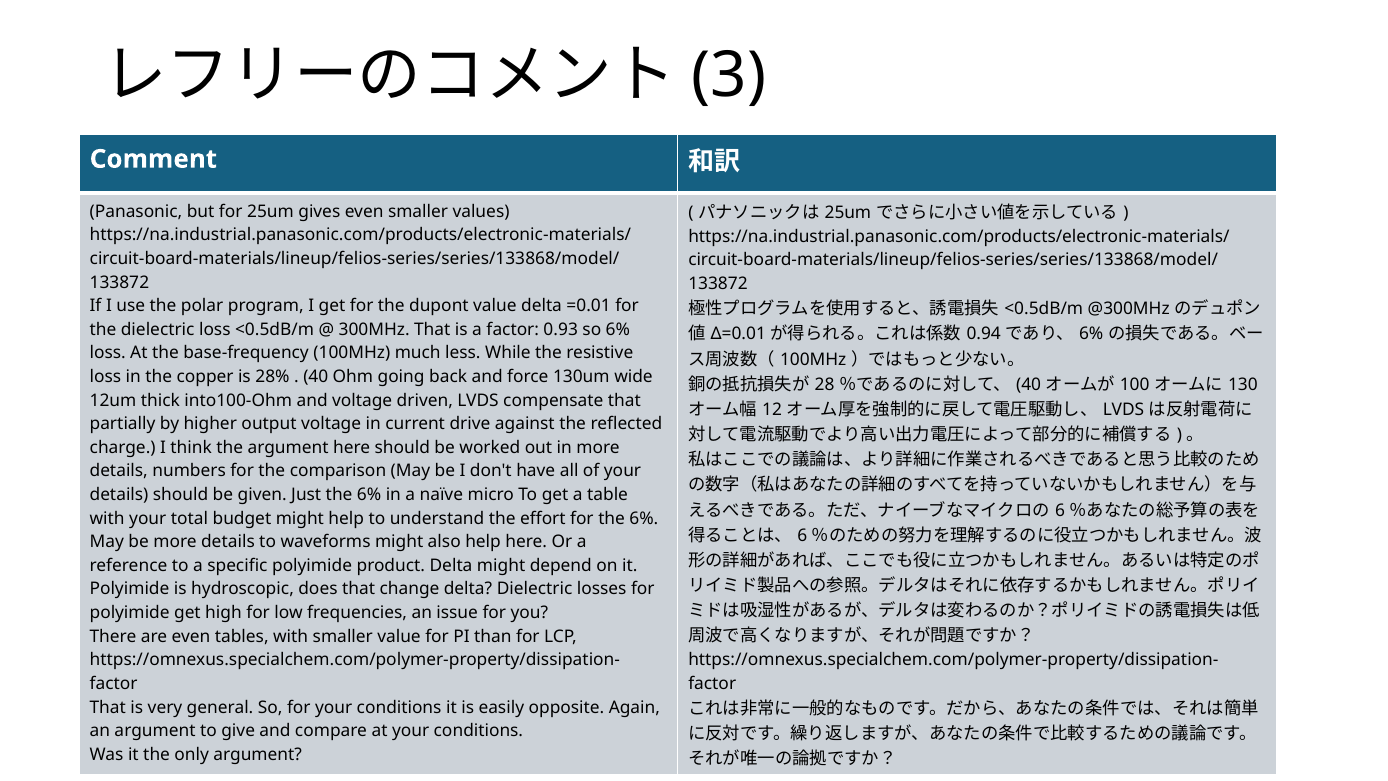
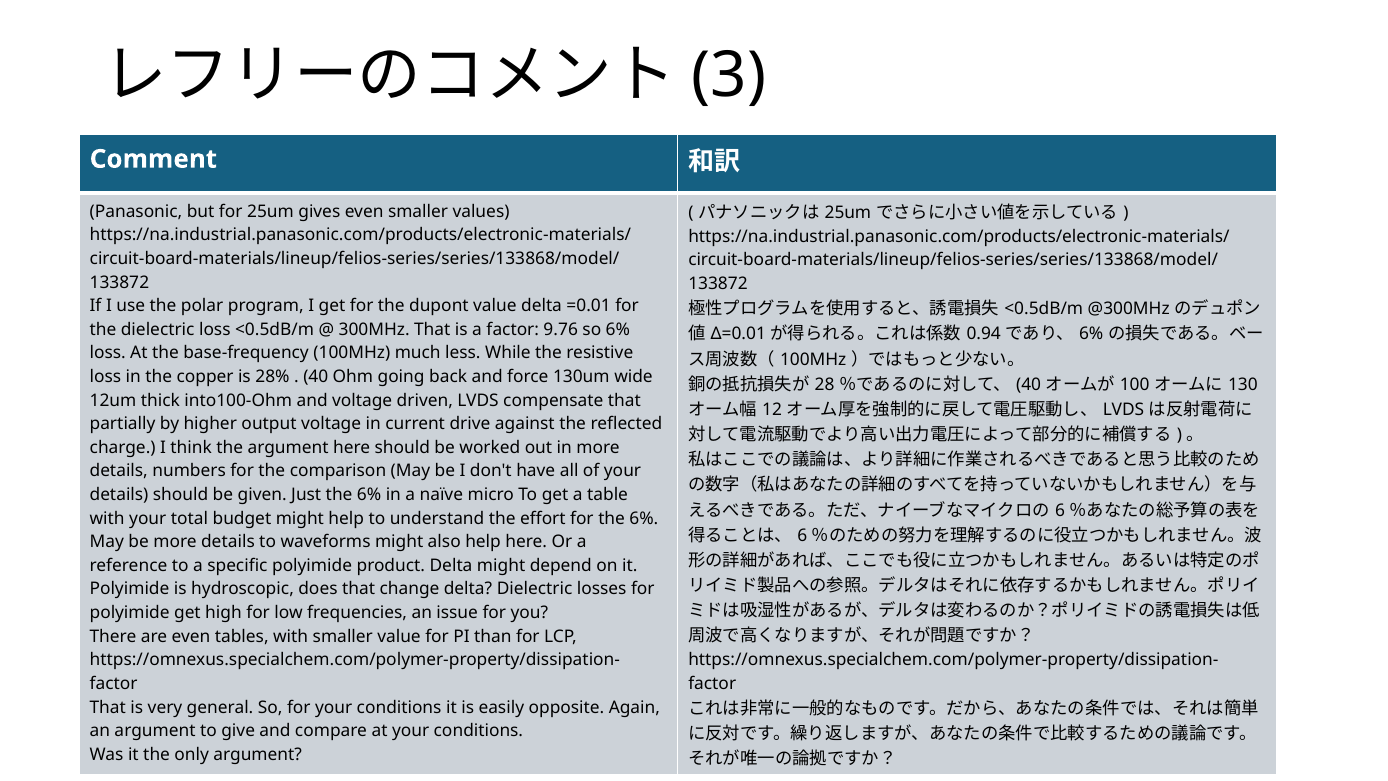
0.93: 0.93 -> 9.76
